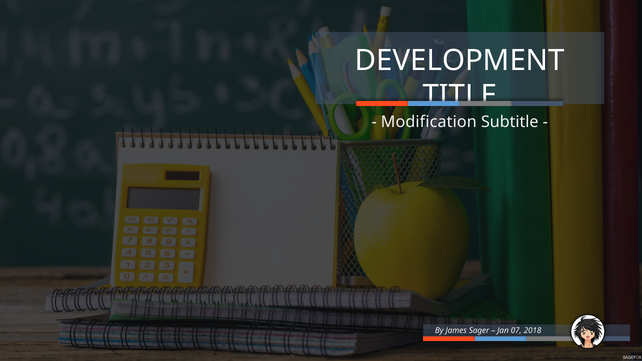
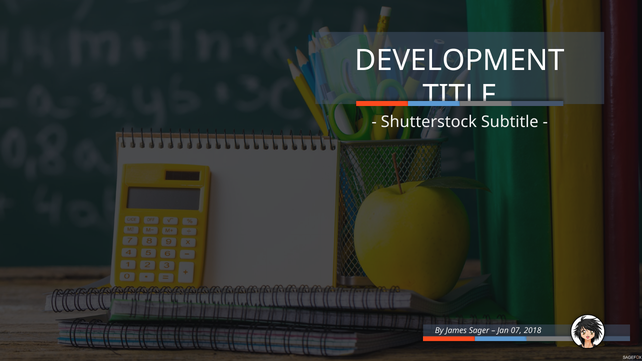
Modification: Modification -> Shutterstock
